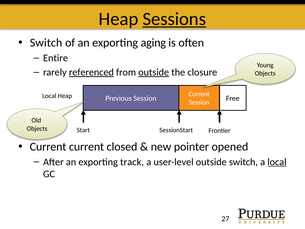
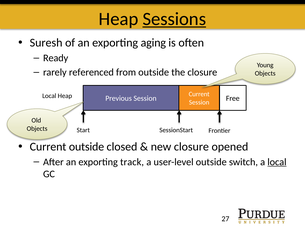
Switch at (46, 43): Switch -> Suresh
Entire: Entire -> Ready
referenced underline: present -> none
outside at (154, 72) underline: present -> none
Current current: current -> outside
new pointer: pointer -> closure
